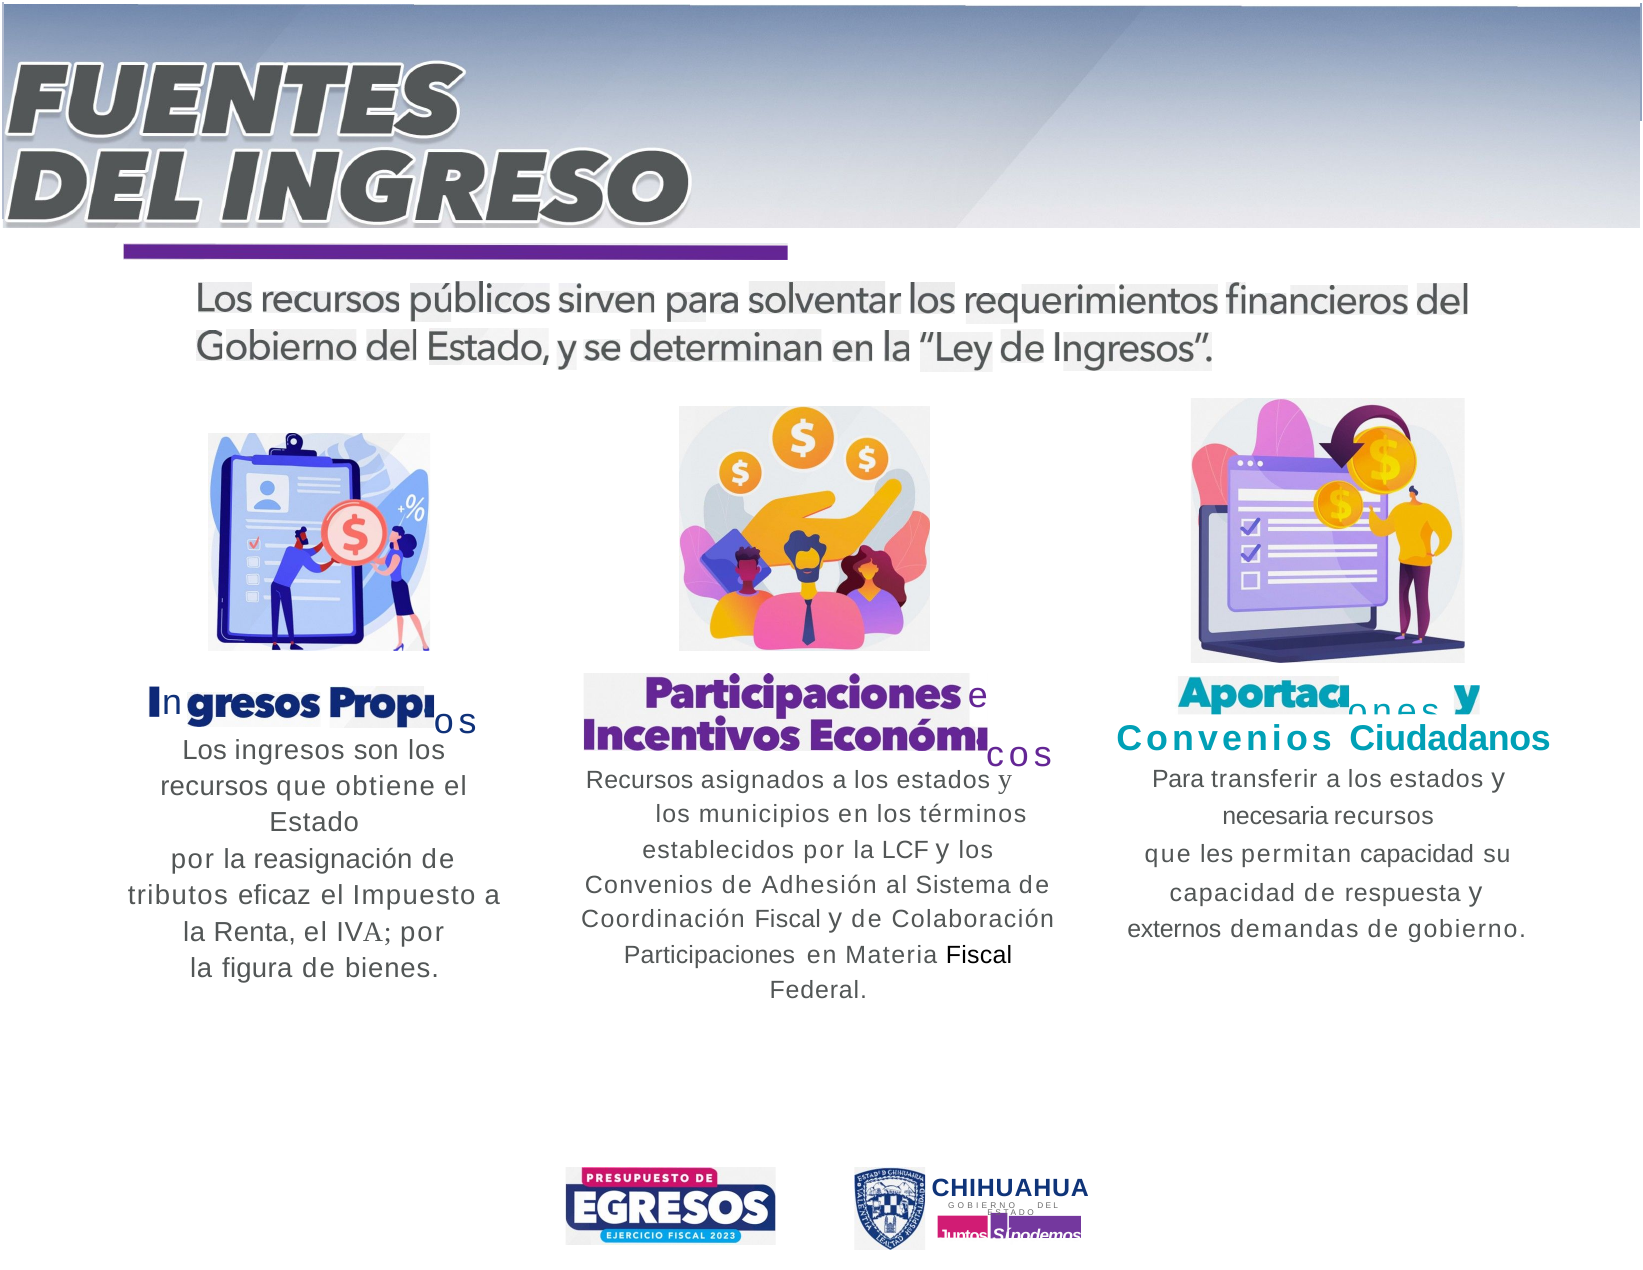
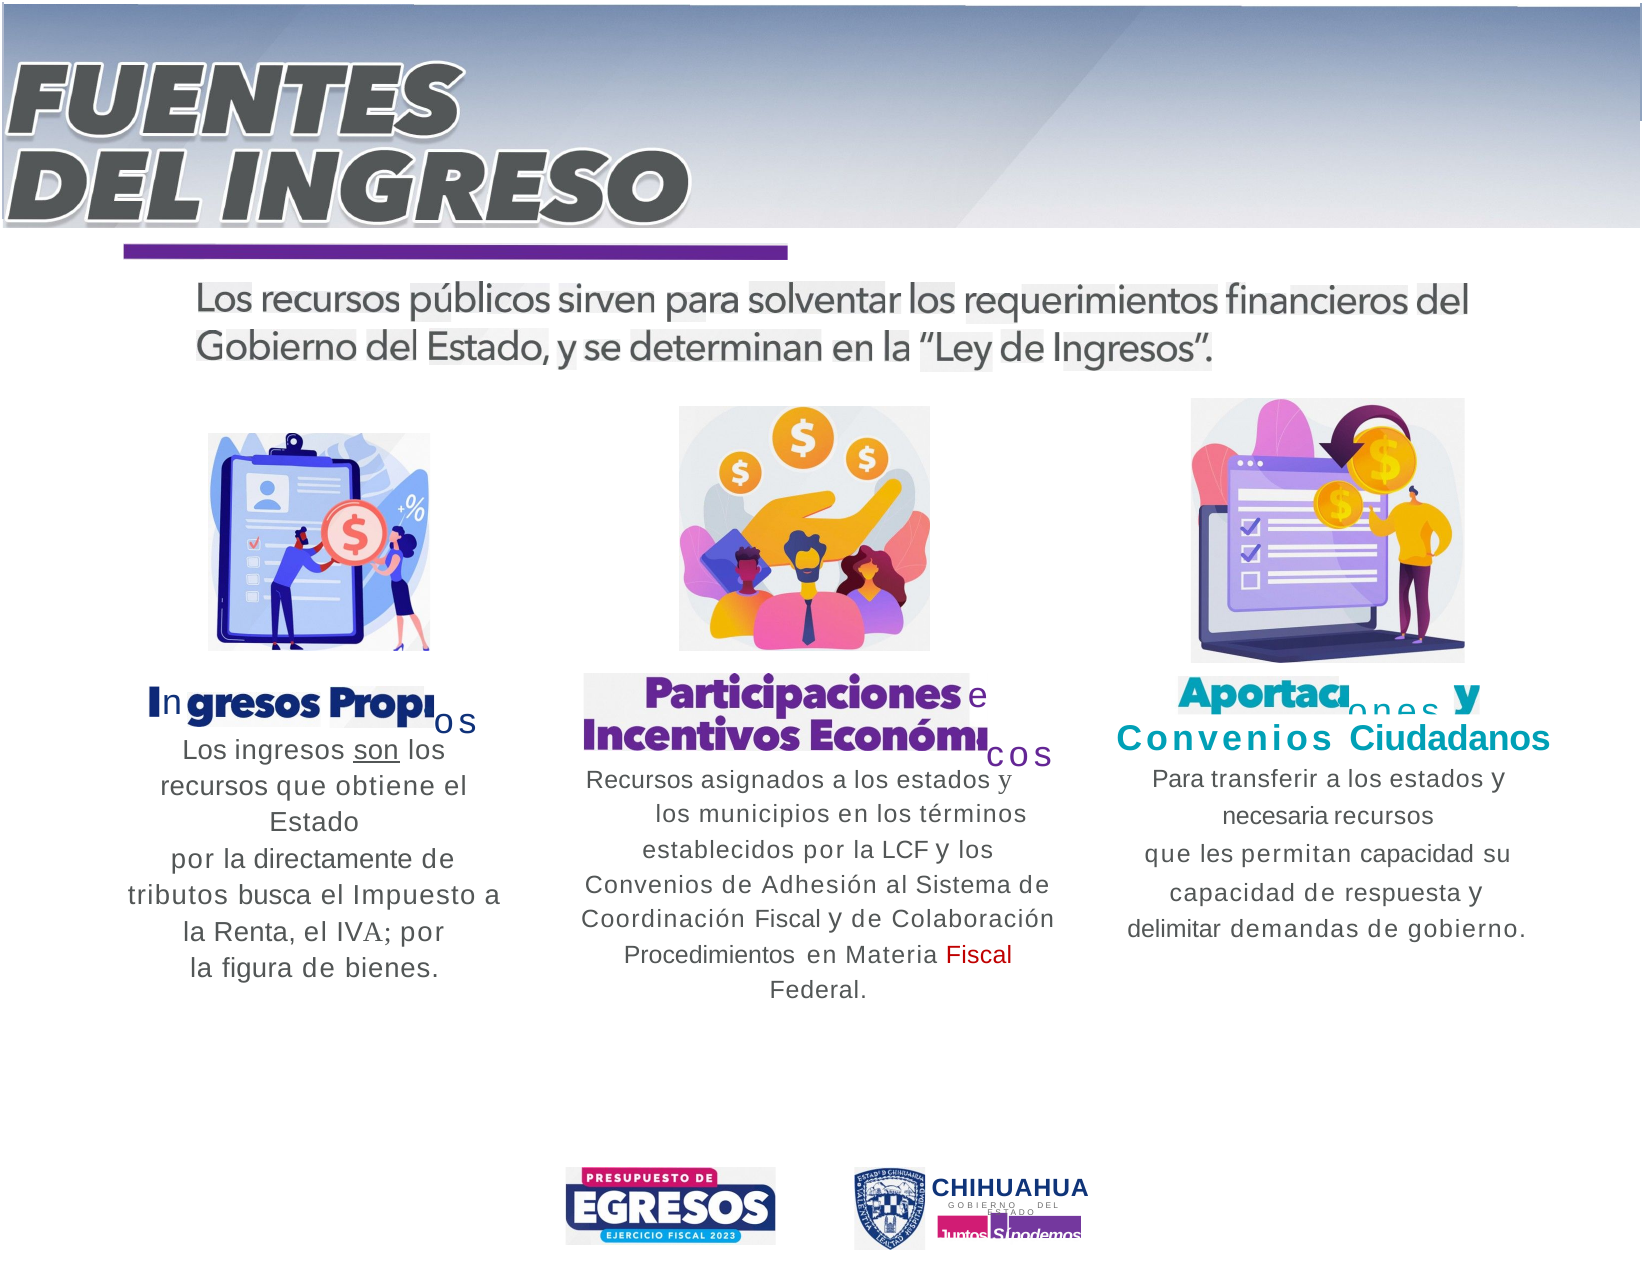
son underline: none -> present
reasignación: reasignación -> directamente
eficaz: eficaz -> busca
externos: externos -> delimitar
Participaciones: Participaciones -> Procedimientos
Fiscal at (979, 955) colour: black -> red
